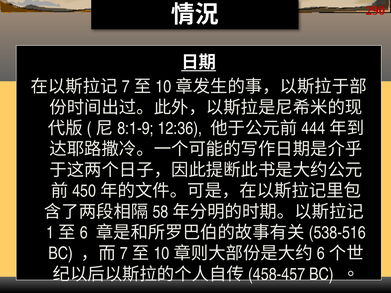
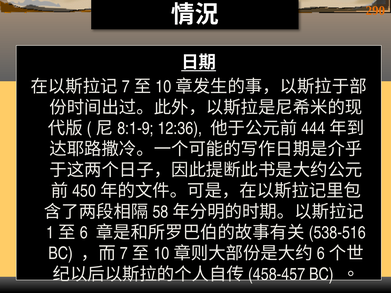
290 colour: red -> orange
